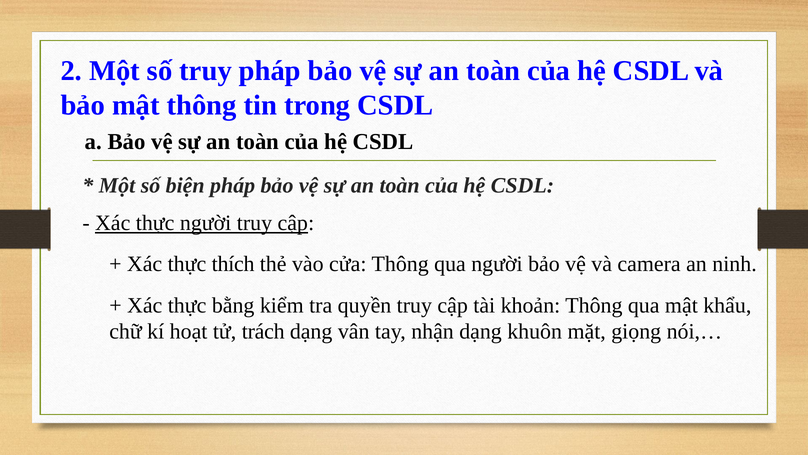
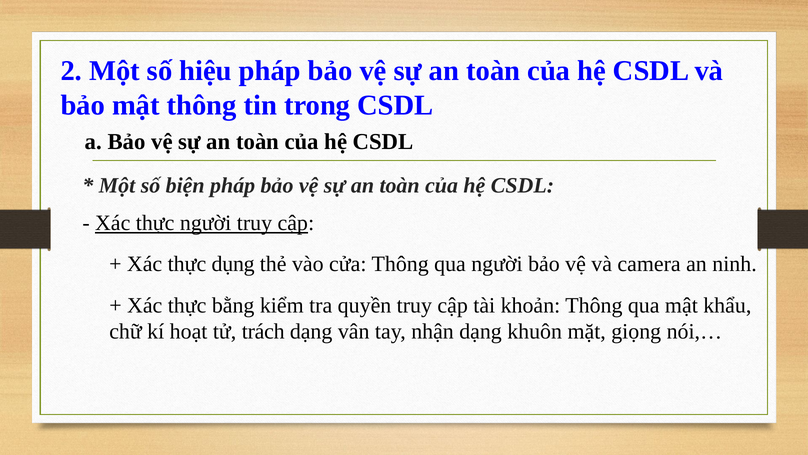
số truy: truy -> hiệu
thích: thích -> dụng
